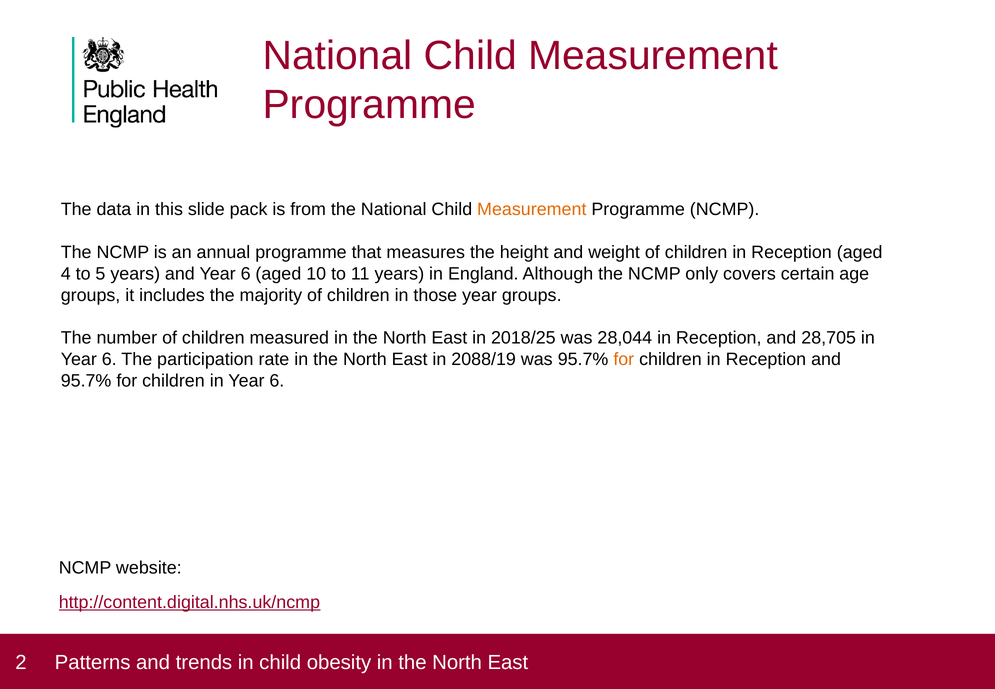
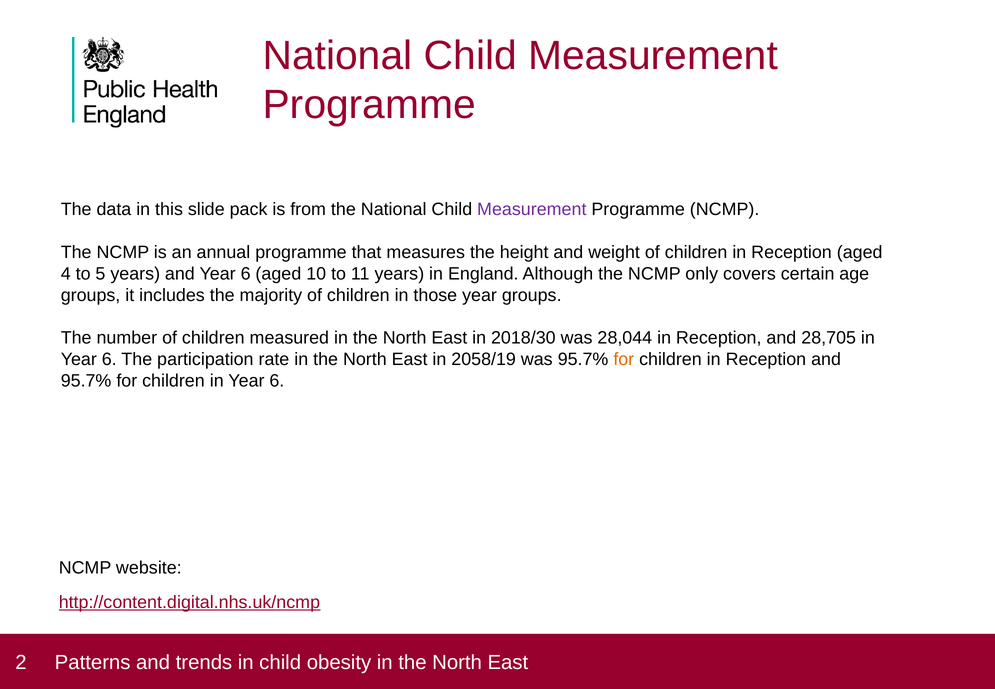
Measurement at (532, 209) colour: orange -> purple
2018/25: 2018/25 -> 2018/30
2088/19: 2088/19 -> 2058/19
